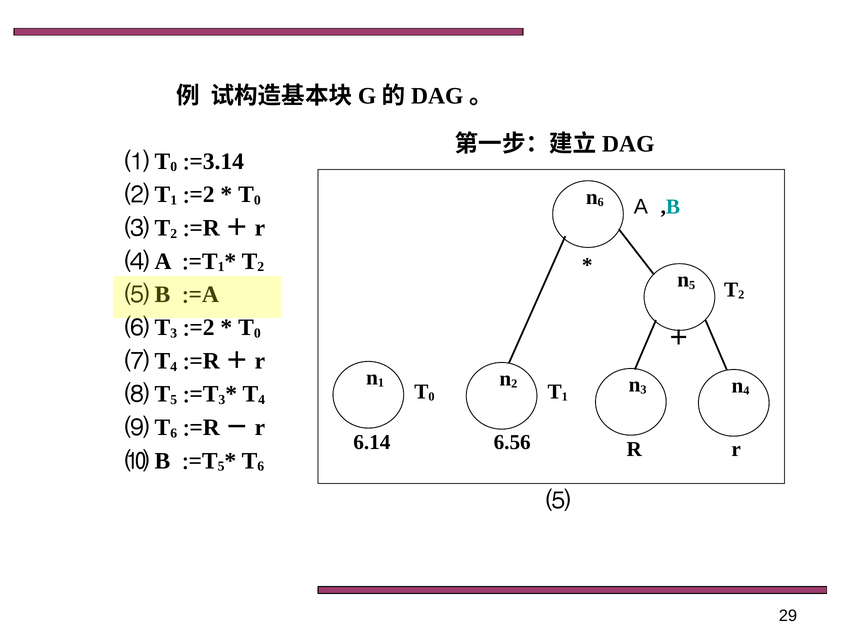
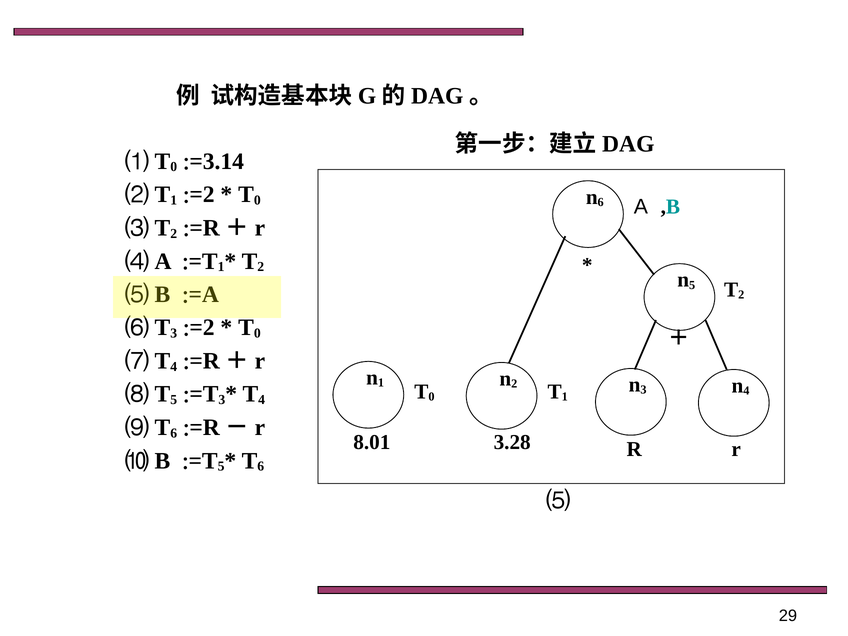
6.14: 6.14 -> 8.01
6.56: 6.56 -> 3.28
